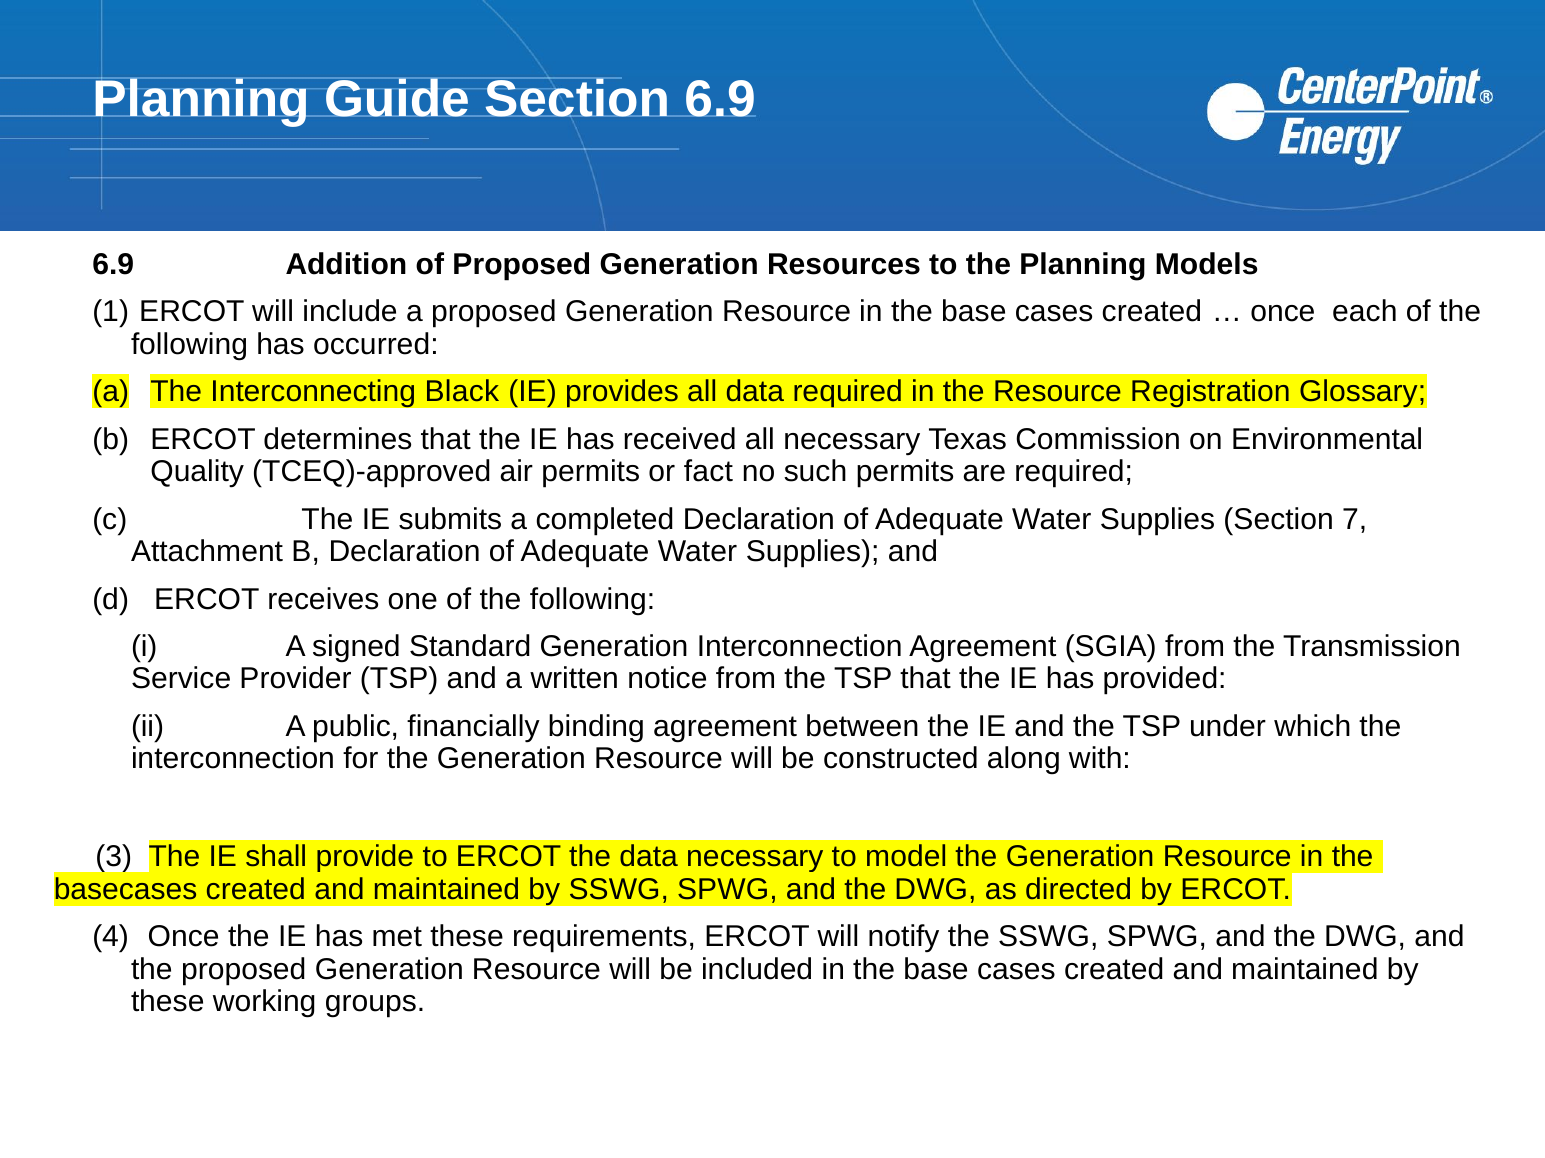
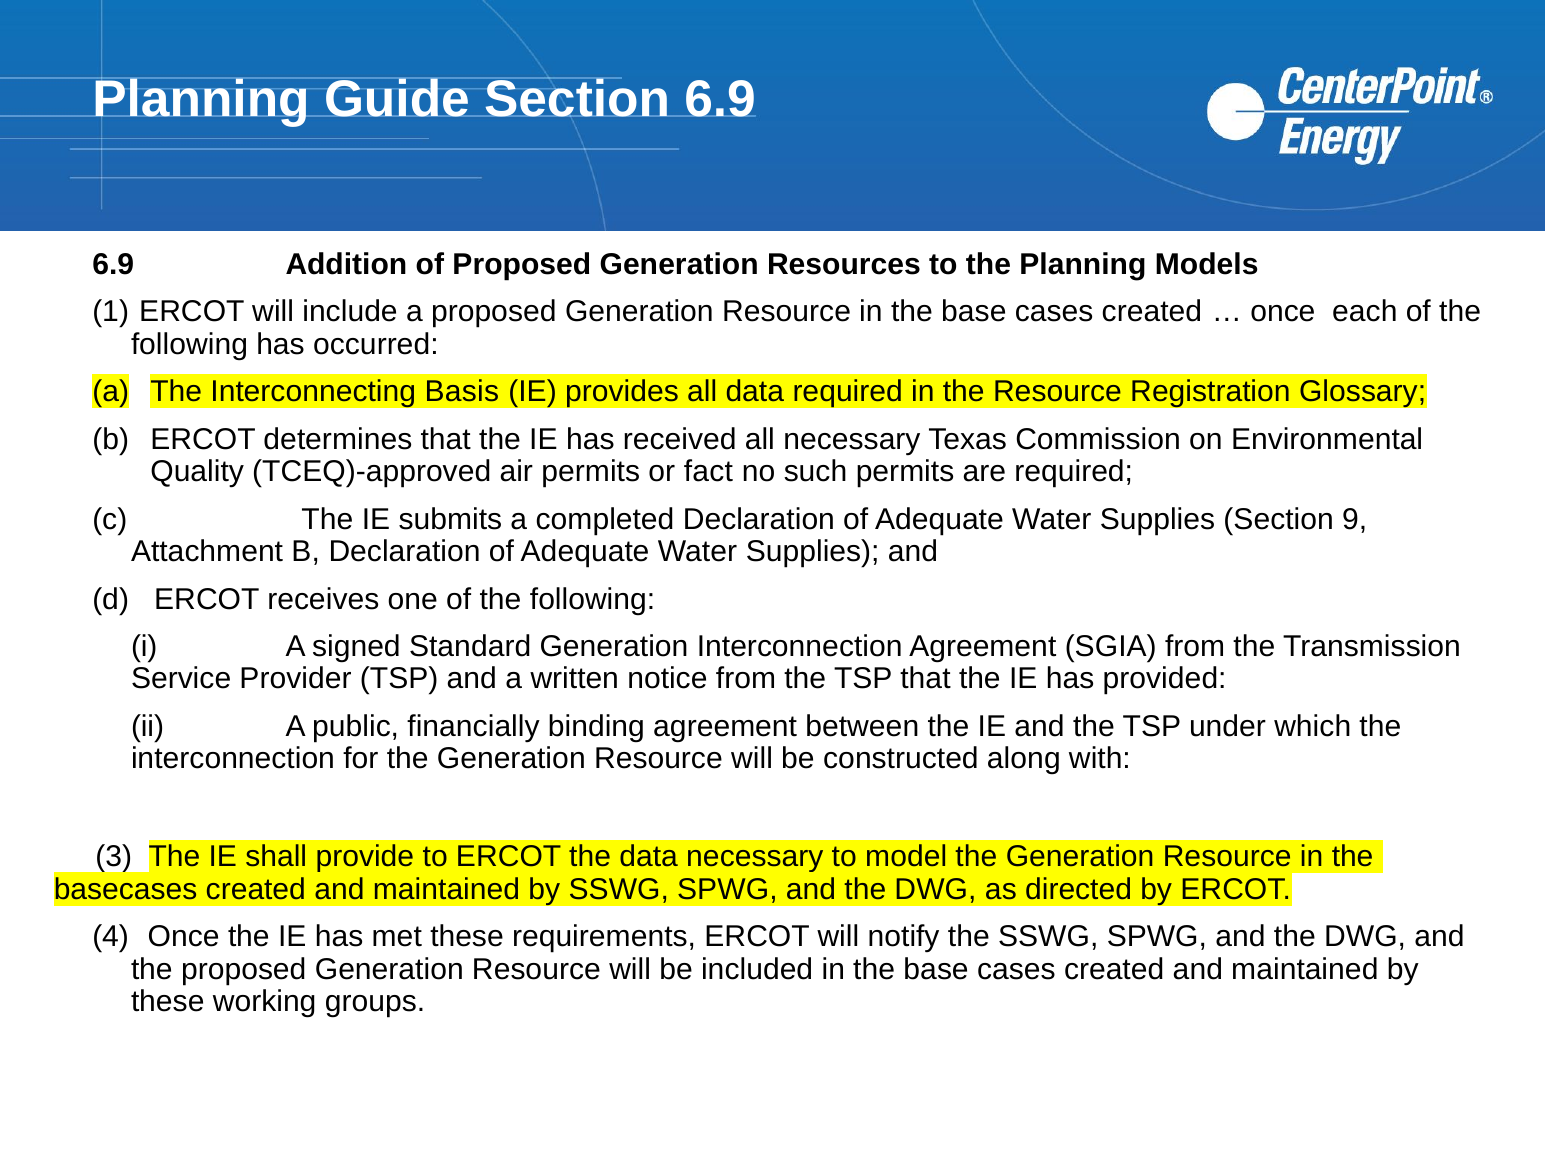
Black: Black -> Basis
7: 7 -> 9
